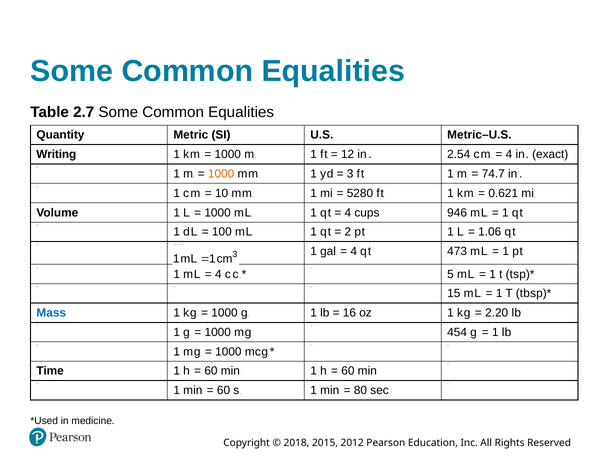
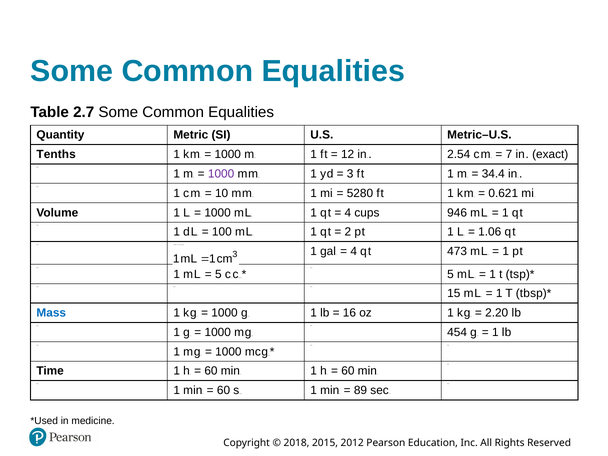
Writing: Writing -> Tenths
4 at (509, 154): 4 -> 7
1000 at (221, 174) colour: orange -> purple
74.7: 74.7 -> 34.4
4 at (218, 274): 4 -> 5
80: 80 -> 89
